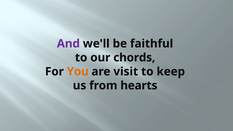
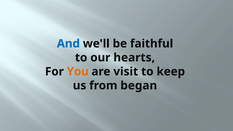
And colour: purple -> blue
chords: chords -> hearts
hearts: hearts -> began
